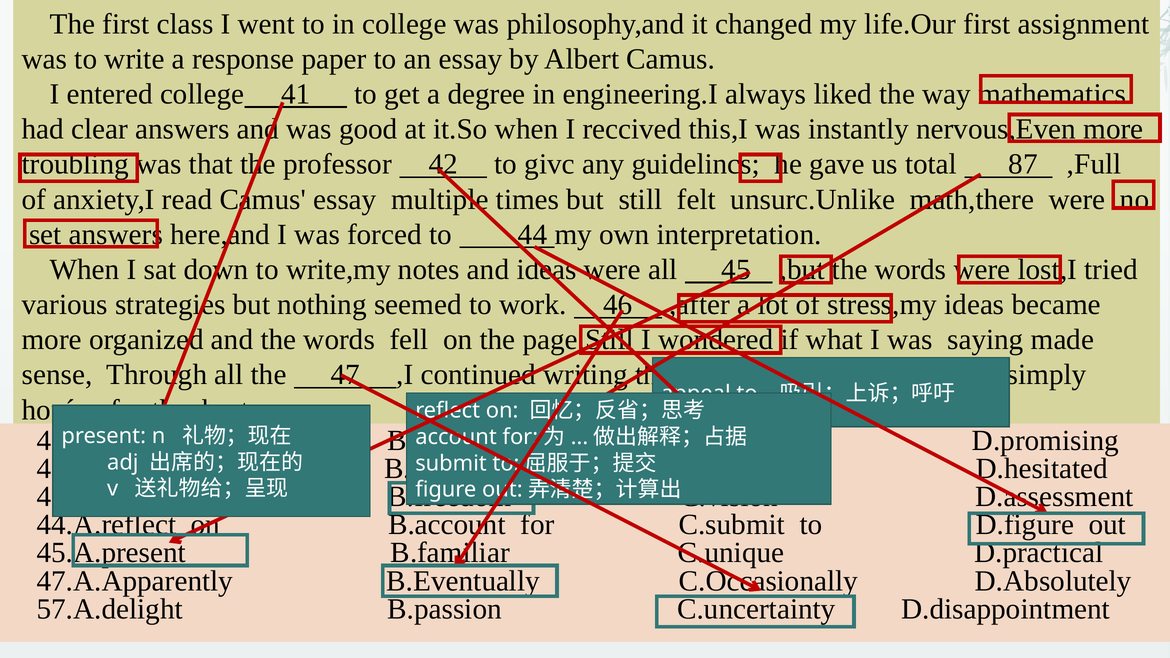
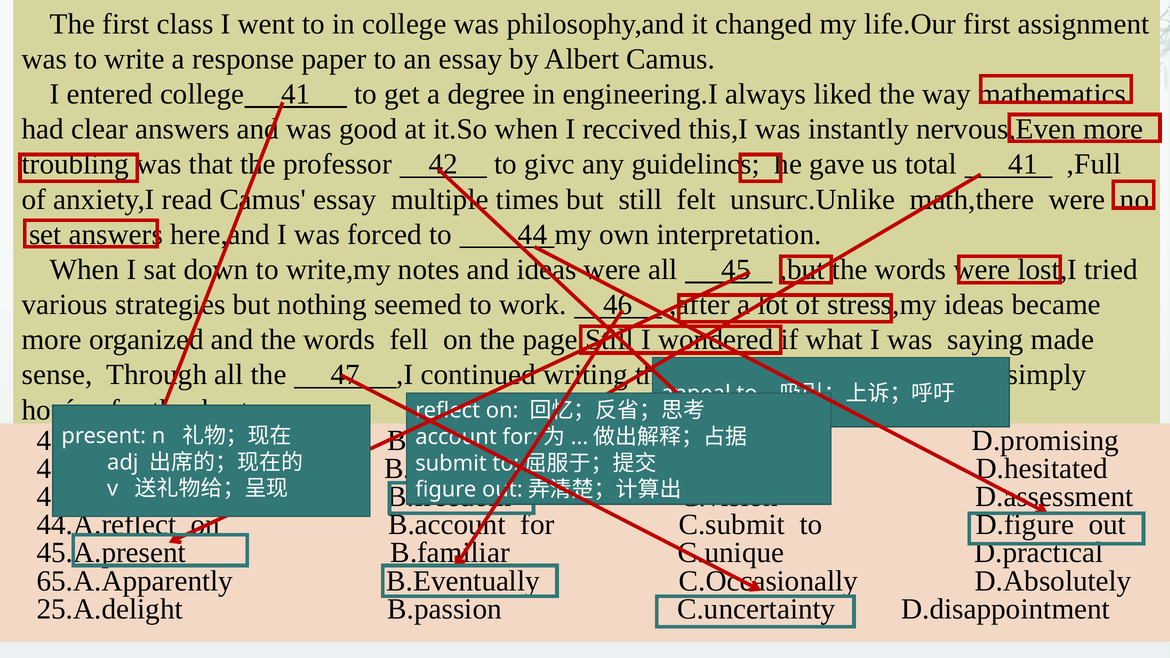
87 at (1023, 164): 87 -> 41
47.A.Apparently: 47.A.Apparently -> 65.A.Apparently
57.A.delight: 57.A.delight -> 25.A.delight
